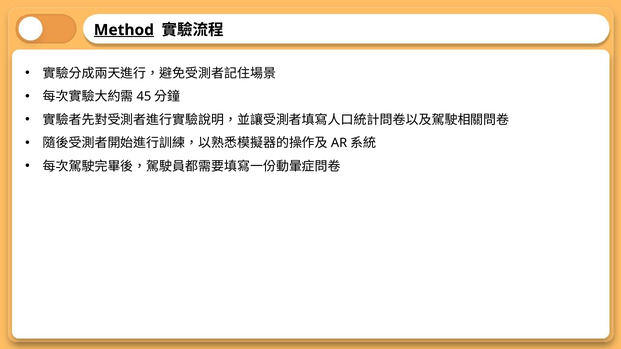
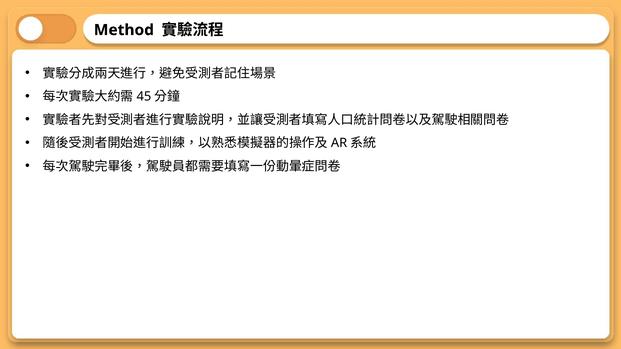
Method underline: present -> none
